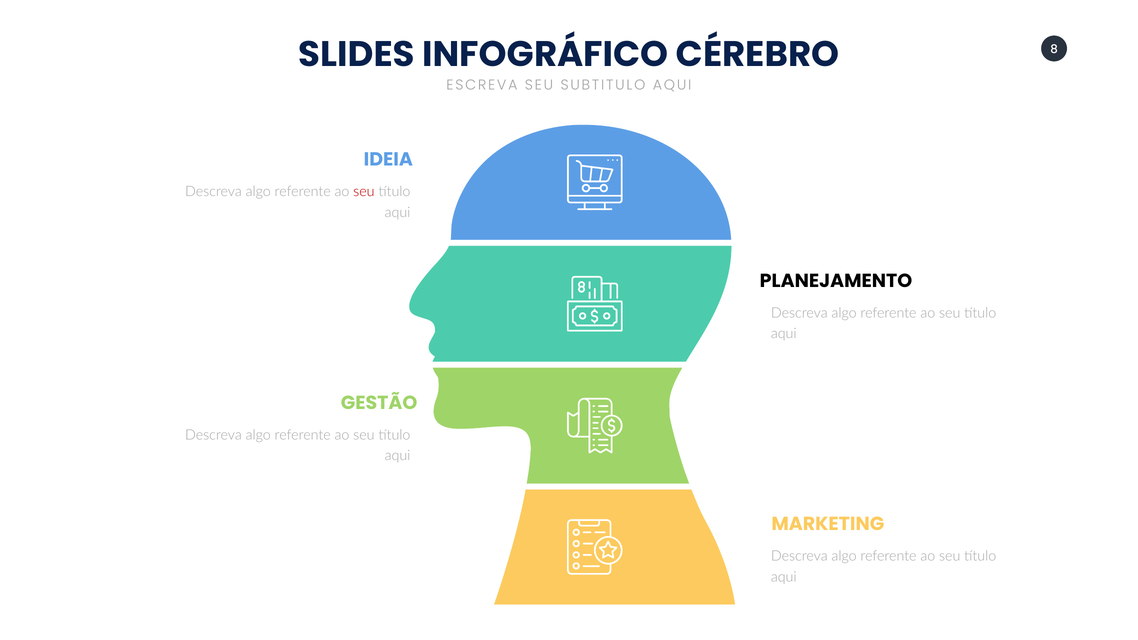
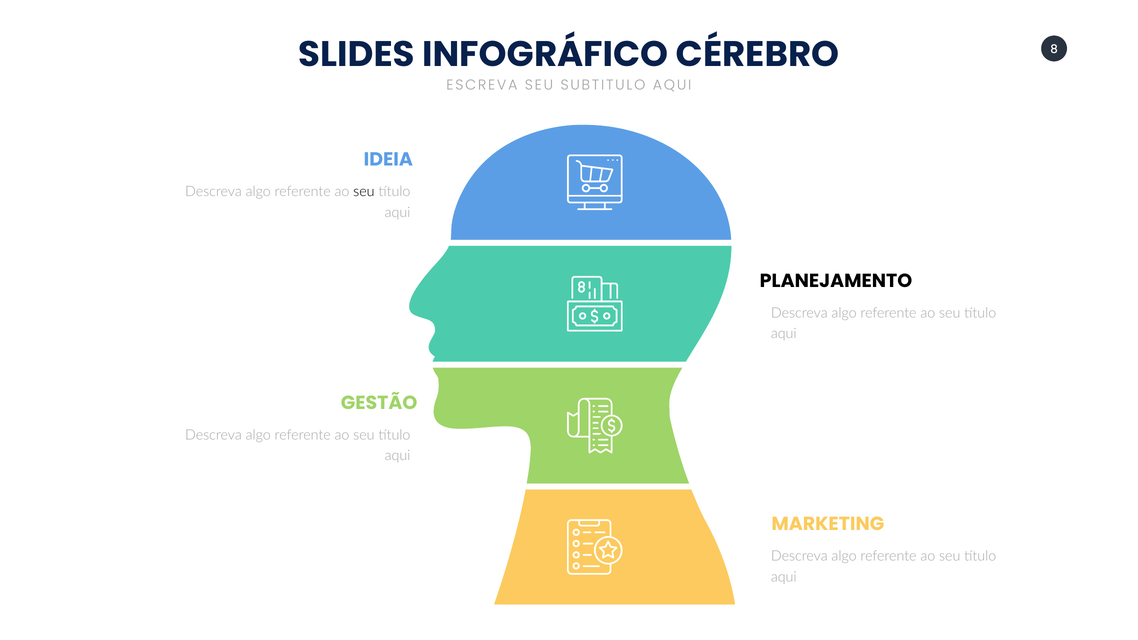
seu at (364, 192) colour: red -> black
